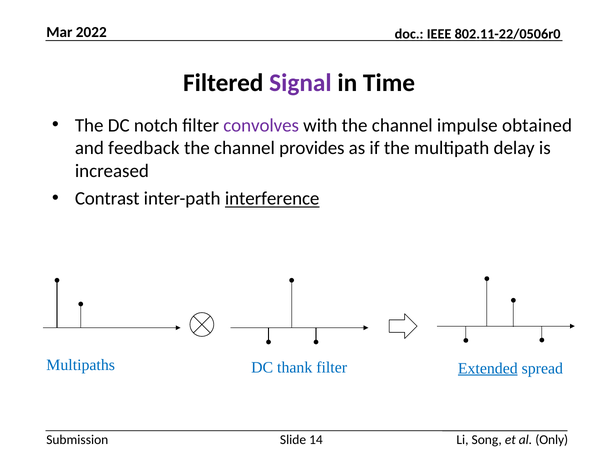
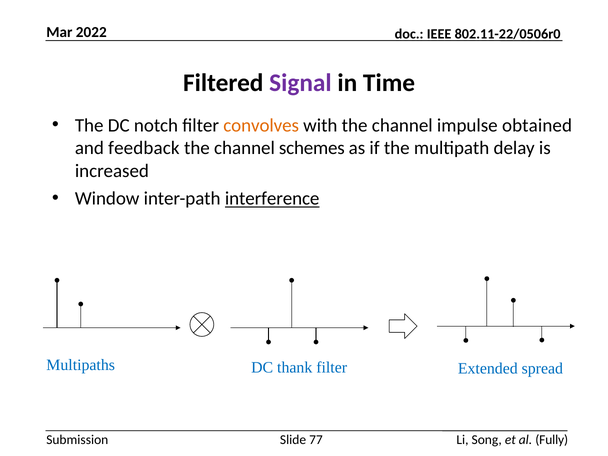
convolves colour: purple -> orange
provides: provides -> schemes
Contrast: Contrast -> Window
Extended underline: present -> none
14: 14 -> 77
Only: Only -> Fully
